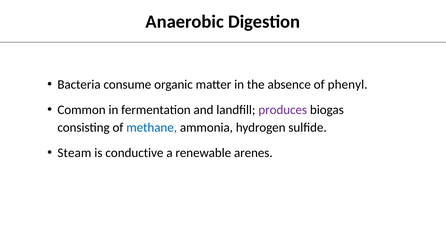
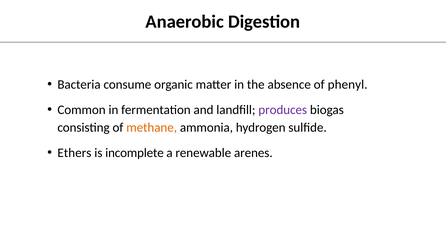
methane colour: blue -> orange
Steam: Steam -> Ethers
conductive: conductive -> incomplete
